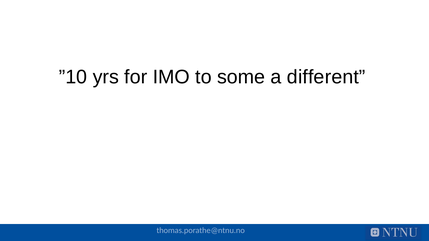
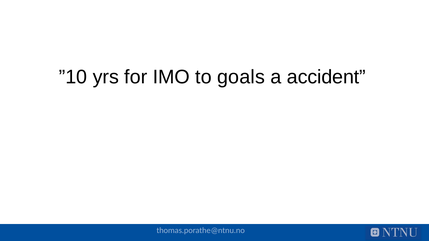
some: some -> goals
different: different -> accident
